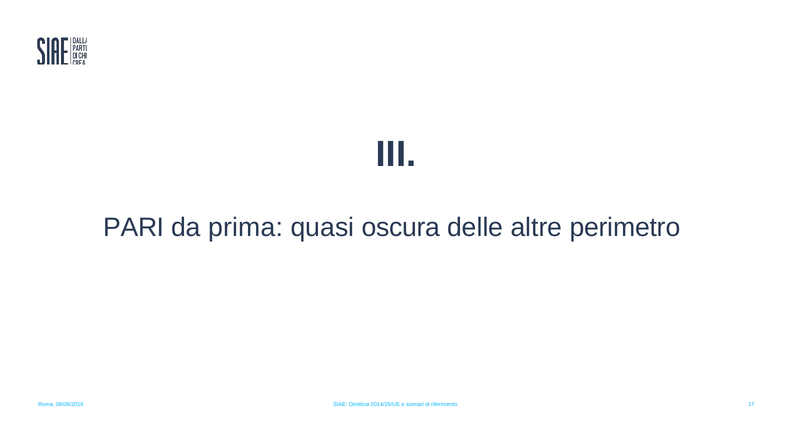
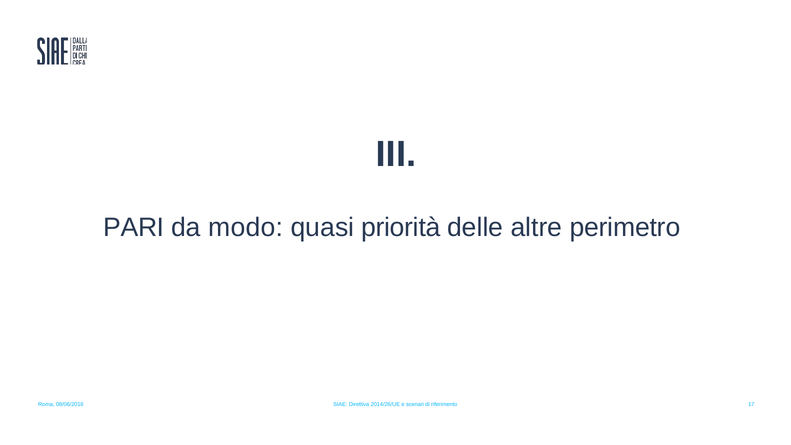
prima: prima -> modo
oscura: oscura -> priorità
